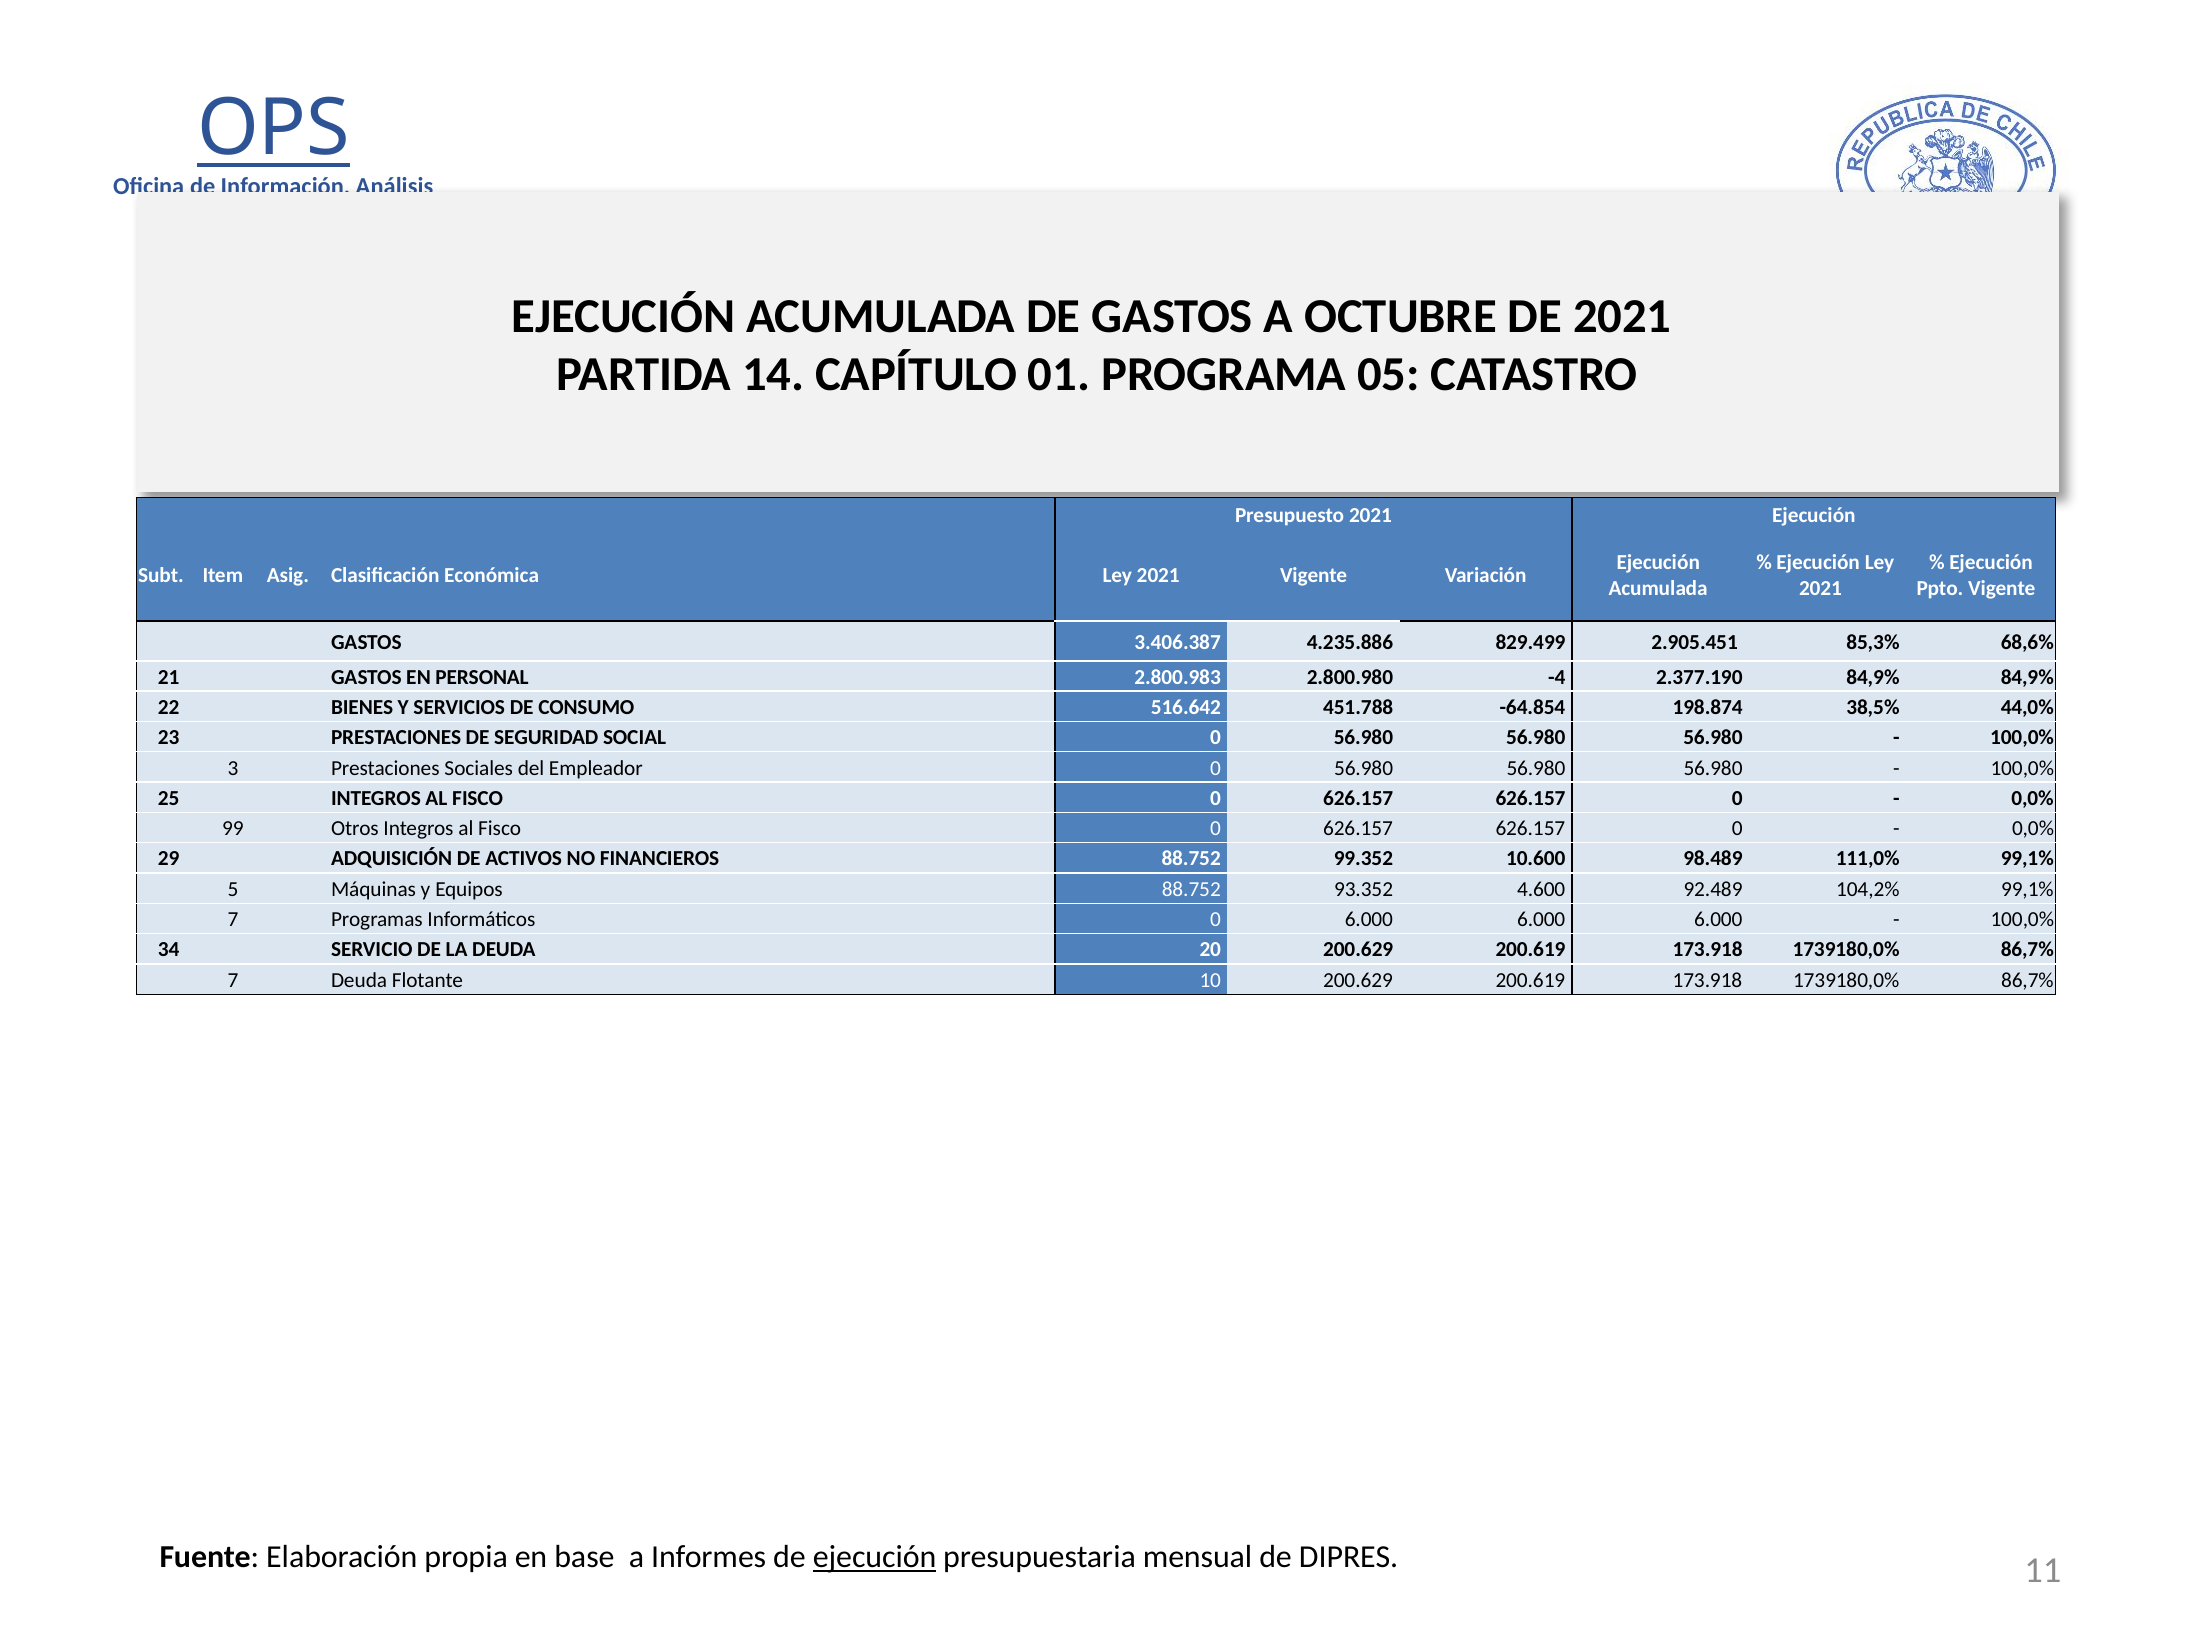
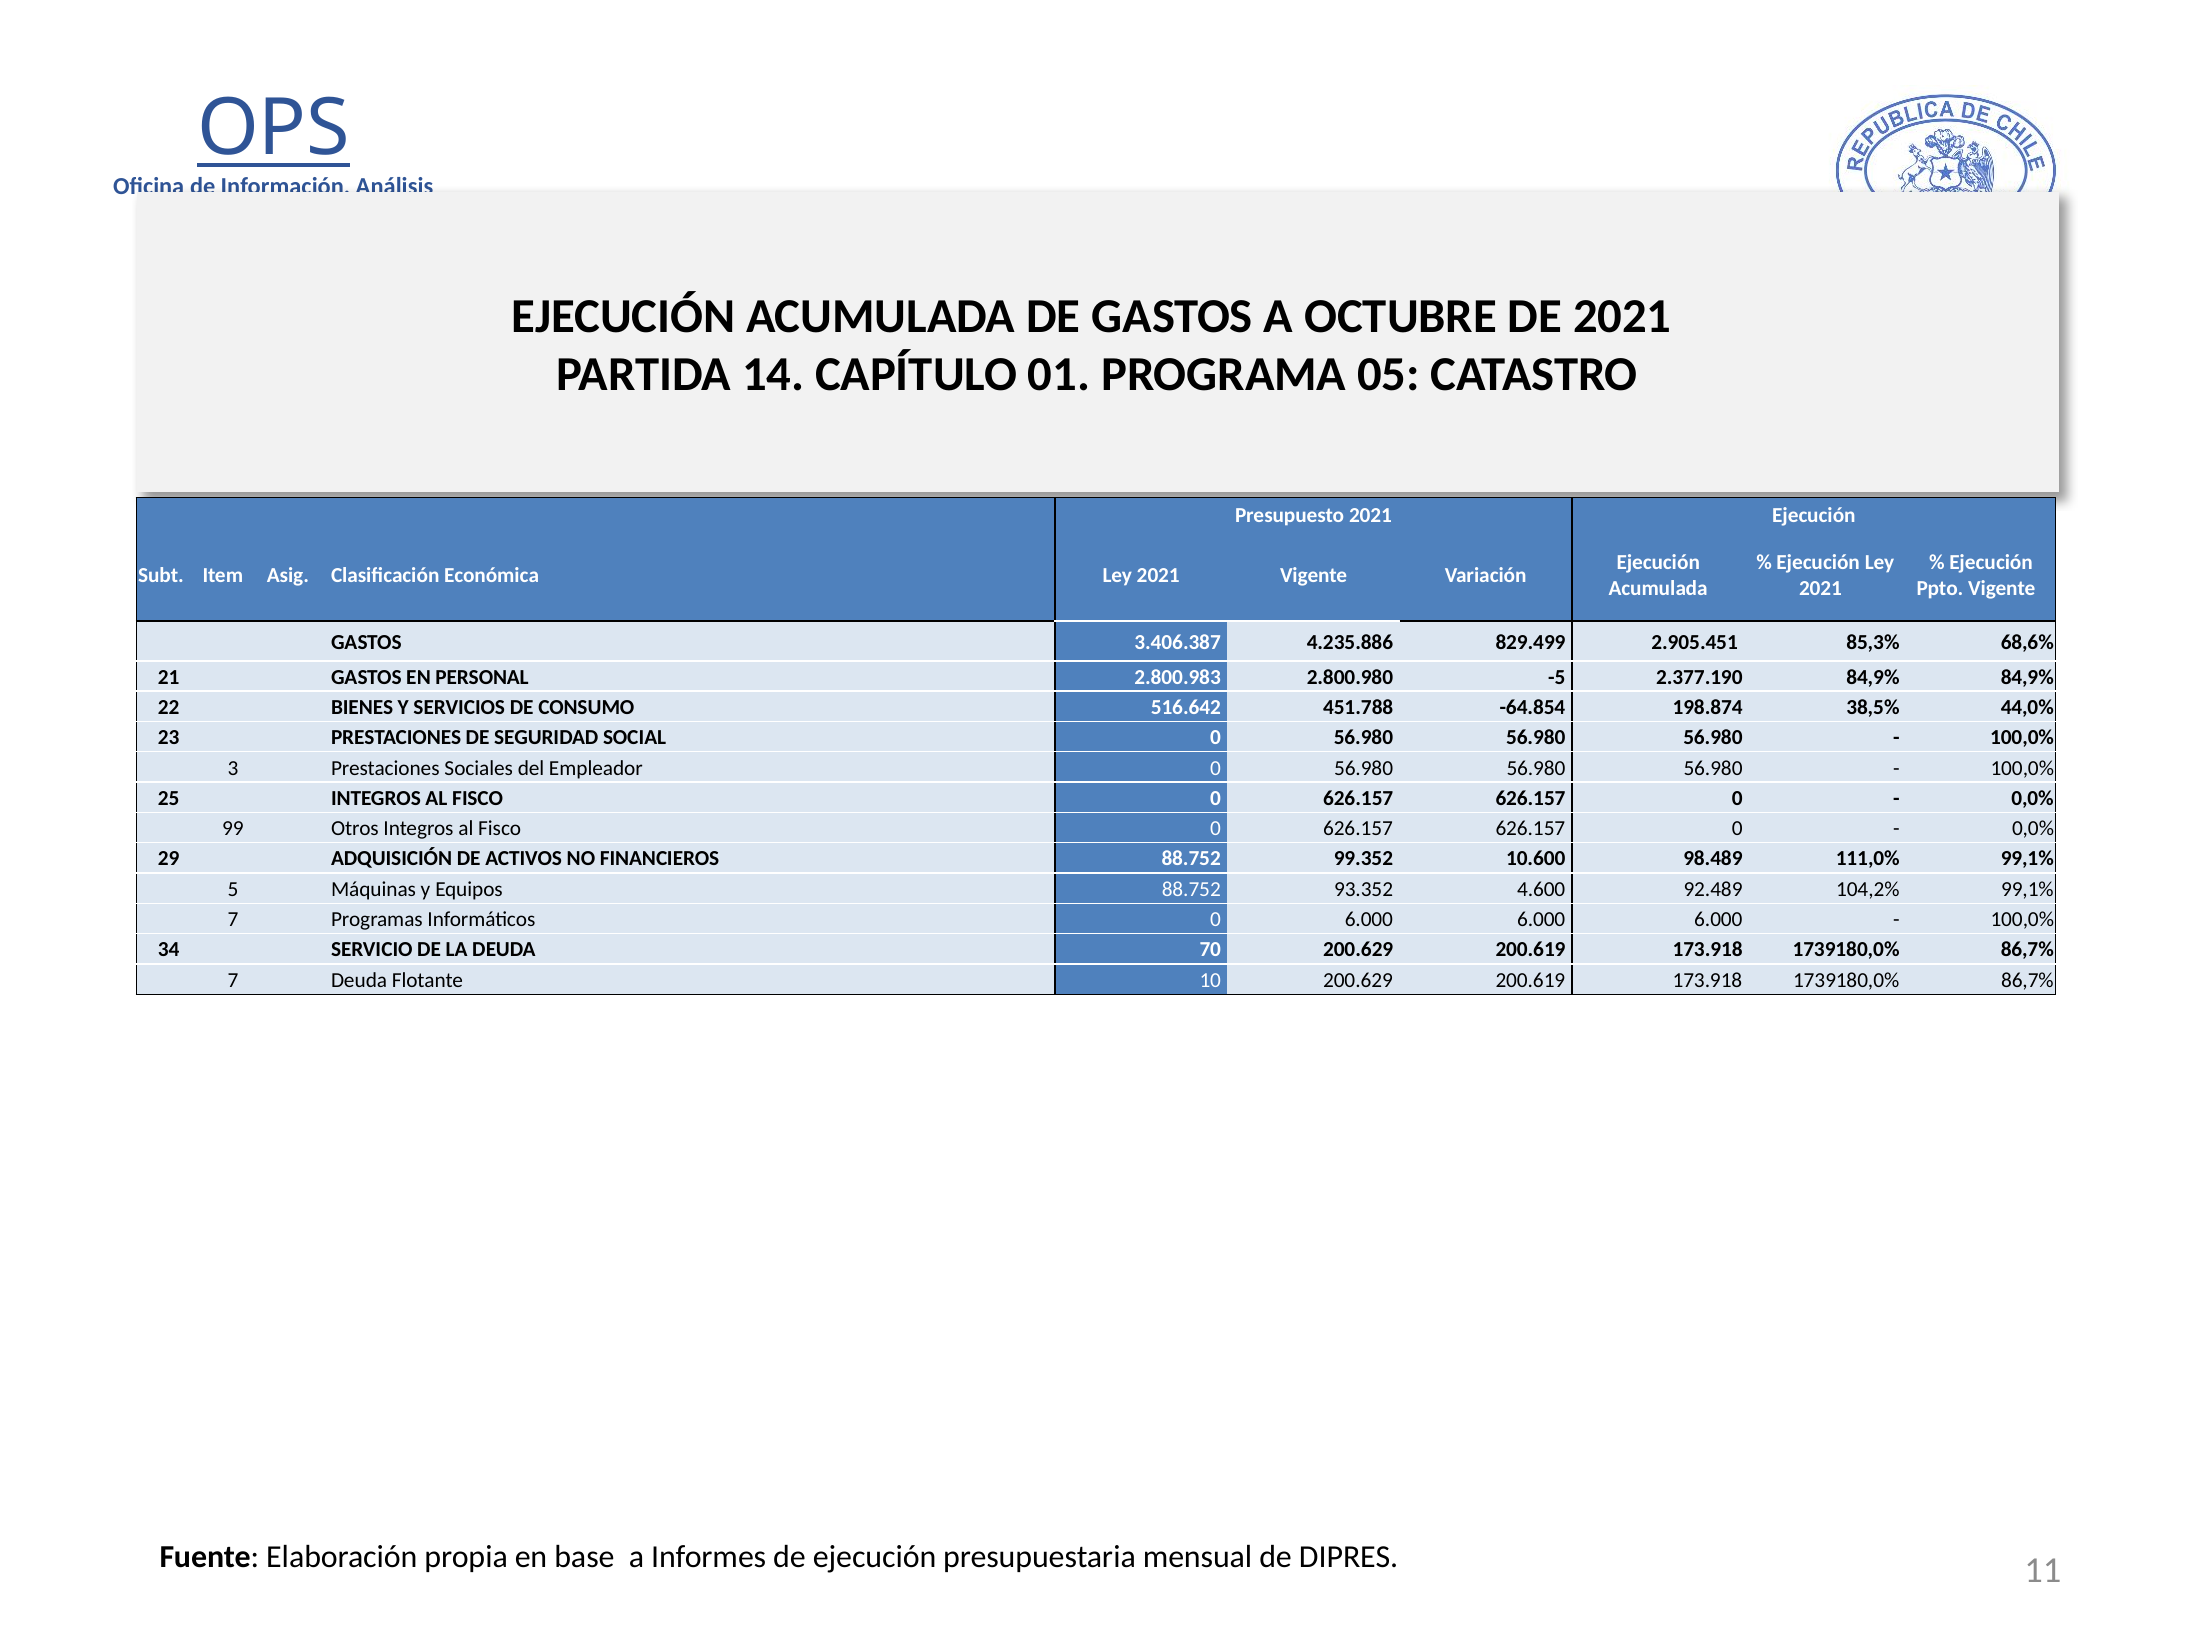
-4: -4 -> -5
20: 20 -> 70
ejecución at (875, 1557) underline: present -> none
